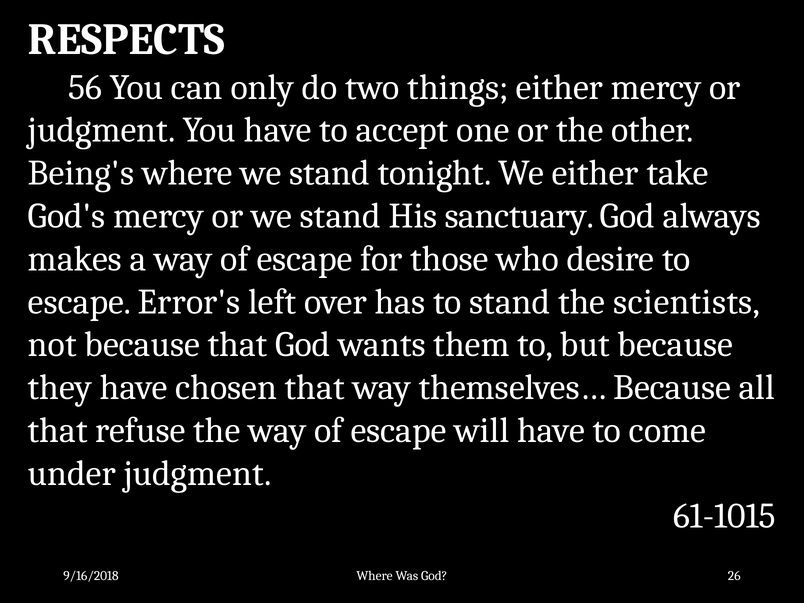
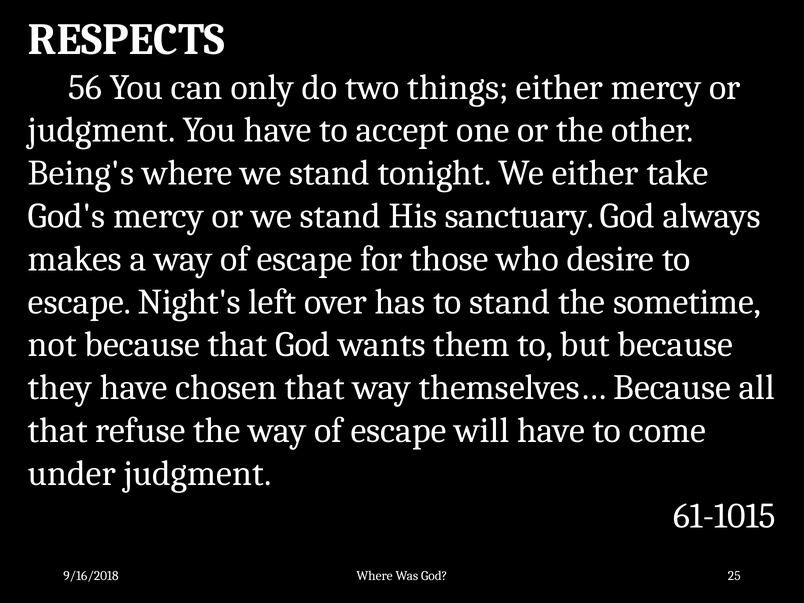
Error's: Error's -> Night's
scientists: scientists -> sometime
26: 26 -> 25
